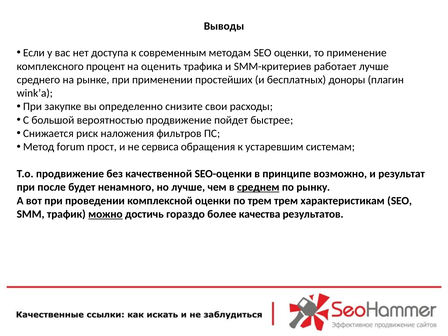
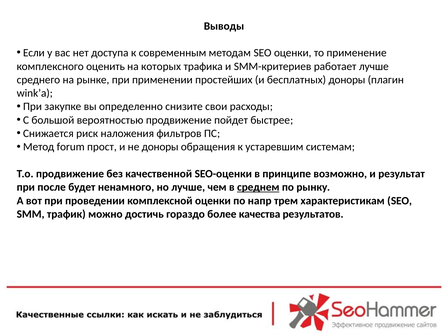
процент: процент -> оценить
оценить: оценить -> которых
не сервиса: сервиса -> доноры
по трем: трем -> напр
можно underline: present -> none
